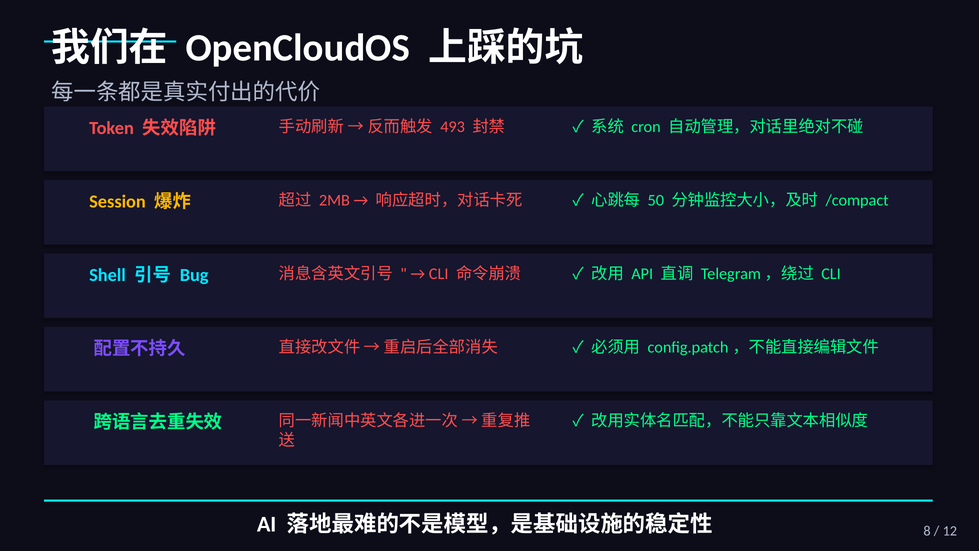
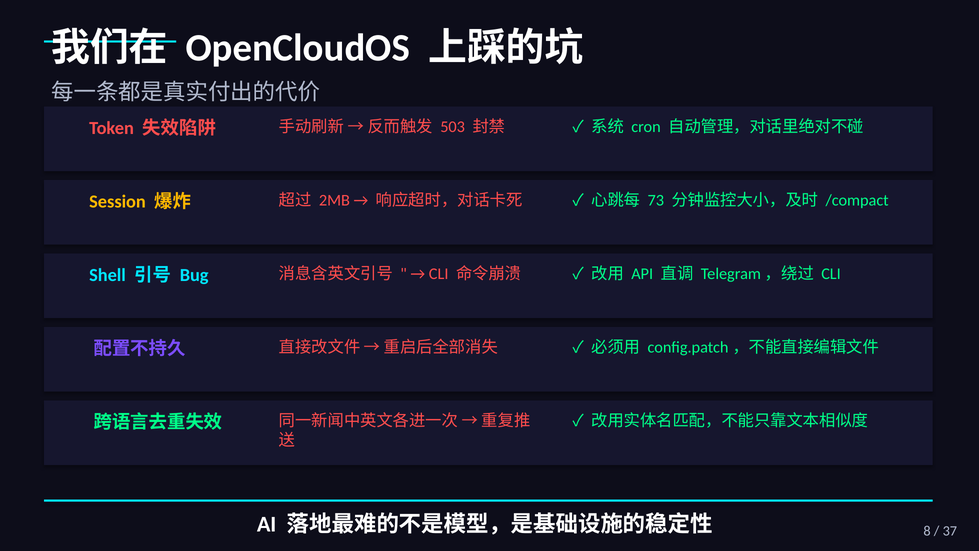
493: 493 -> 503
50: 50 -> 73
12: 12 -> 37
